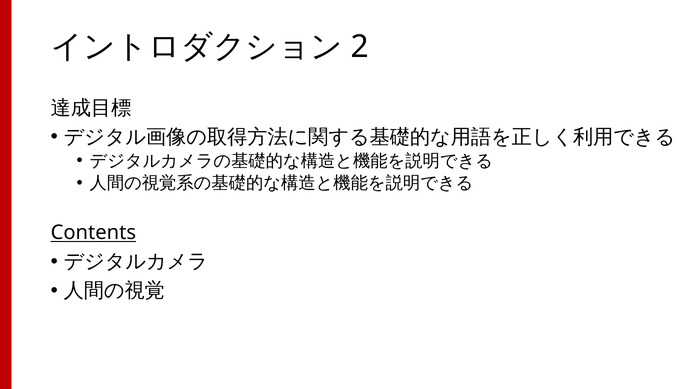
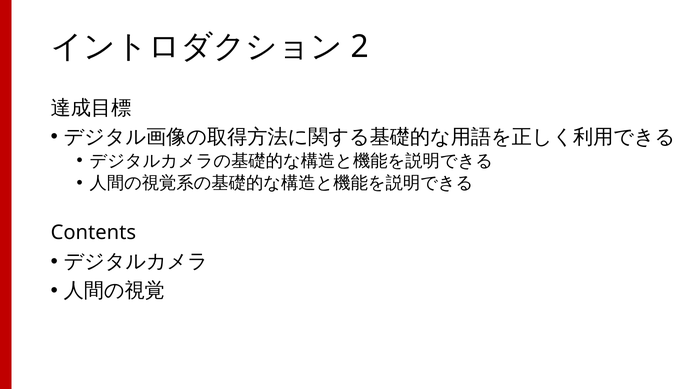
Contents underline: present -> none
